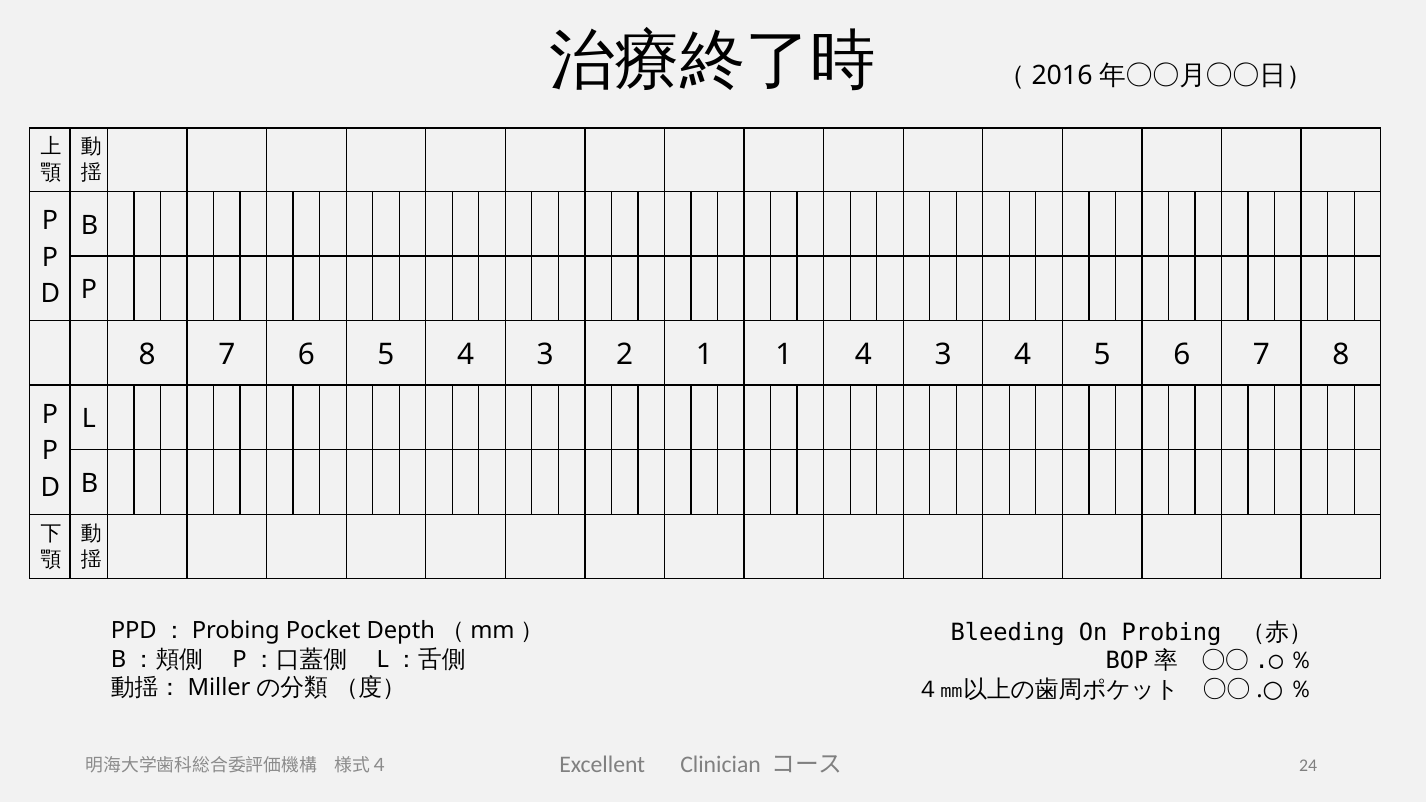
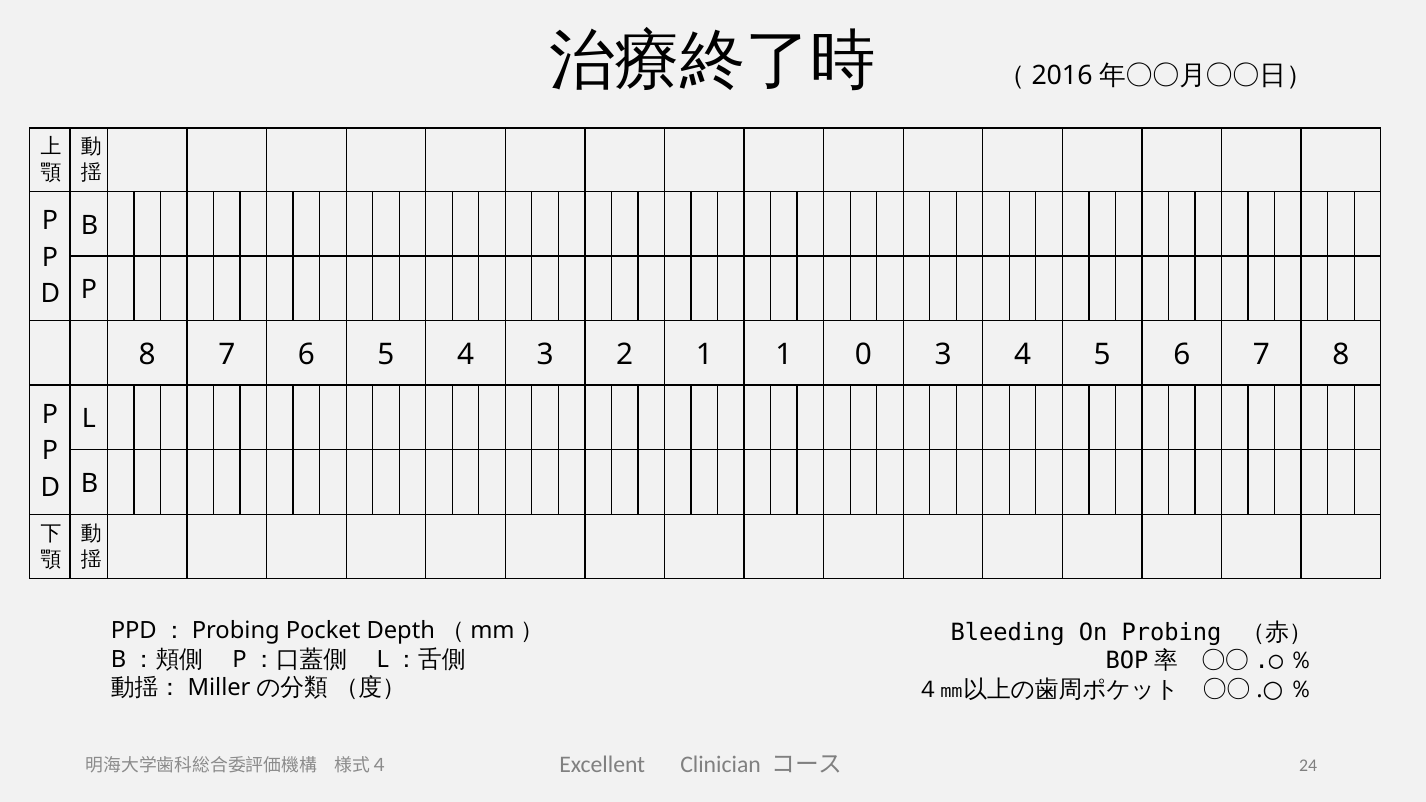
1 4: 4 -> 0
